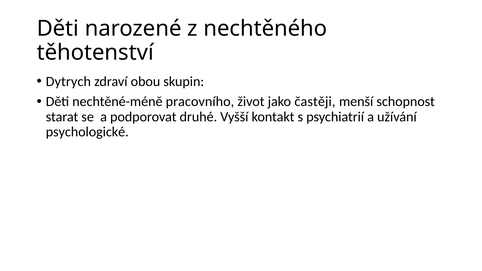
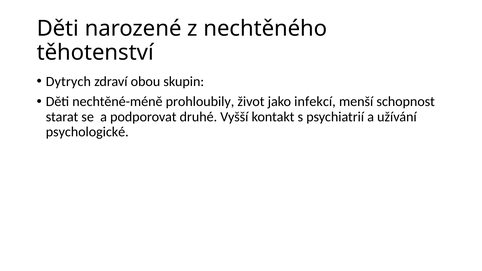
pracovního: pracovního -> prohloubily
častěji: častěji -> infekcí
